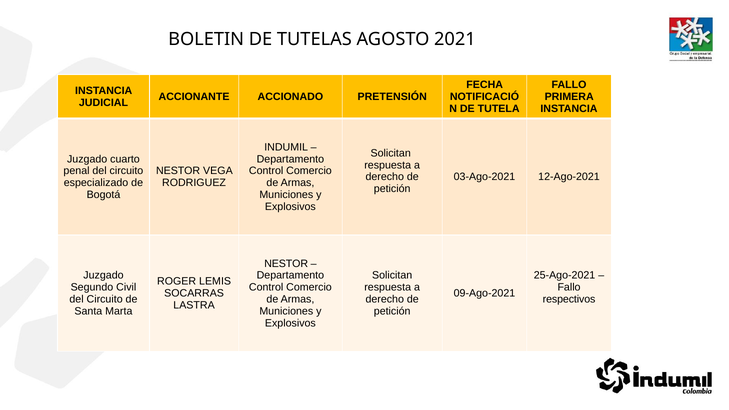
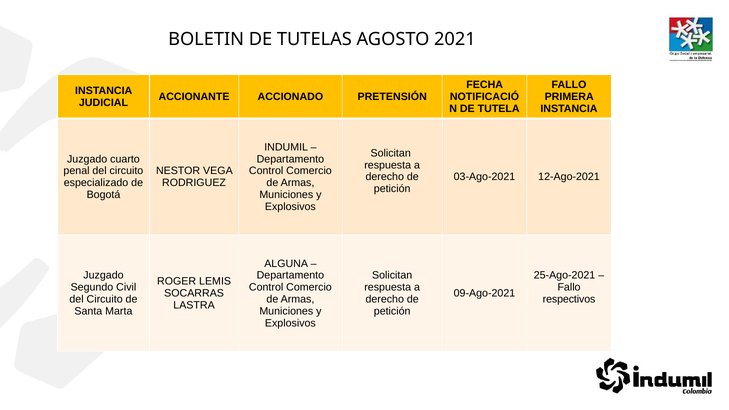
NESTOR at (286, 264): NESTOR -> ALGUNA
